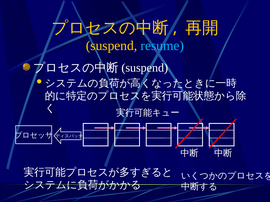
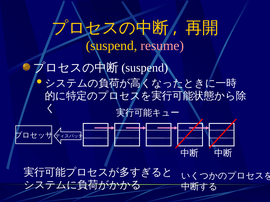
resume colour: light blue -> pink
